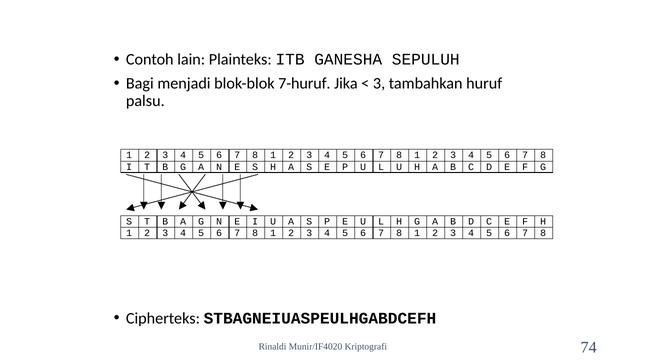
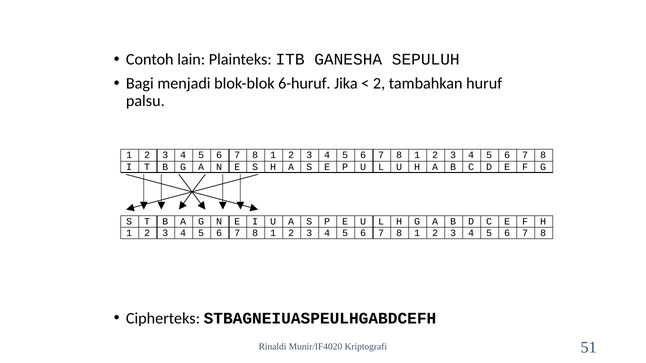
7-huruf: 7-huruf -> 6-huruf
3 at (379, 84): 3 -> 2
74: 74 -> 51
